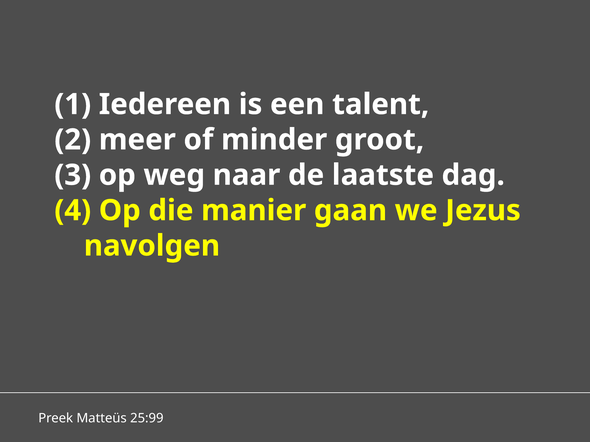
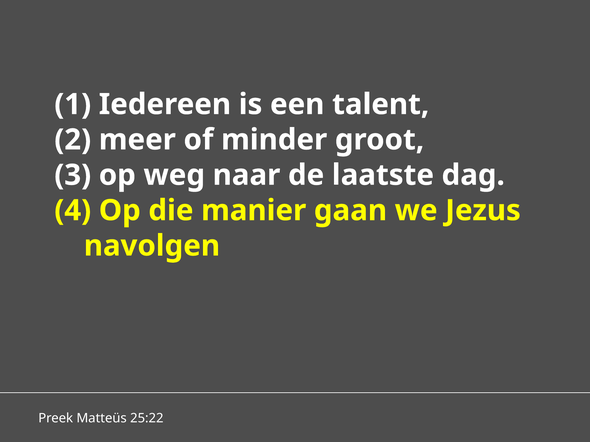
25:99: 25:99 -> 25:22
